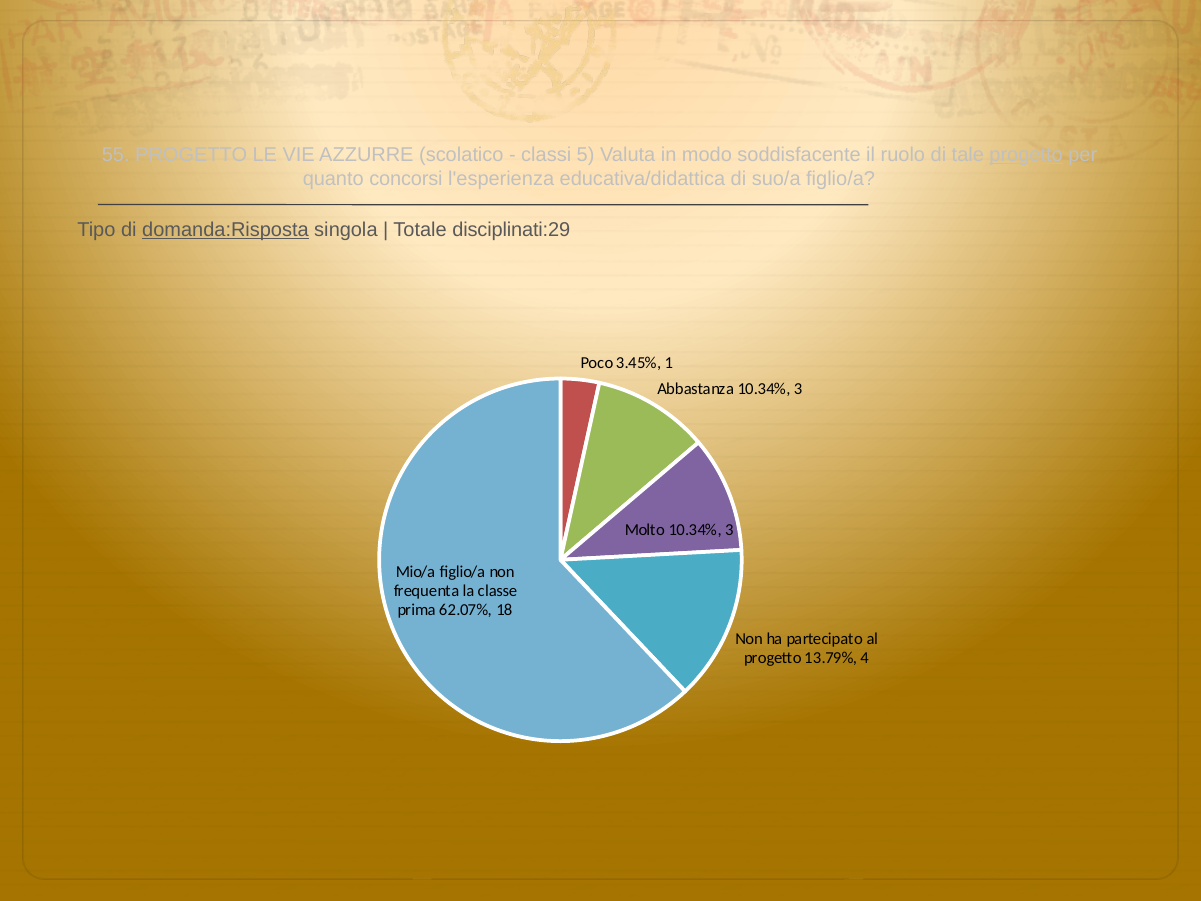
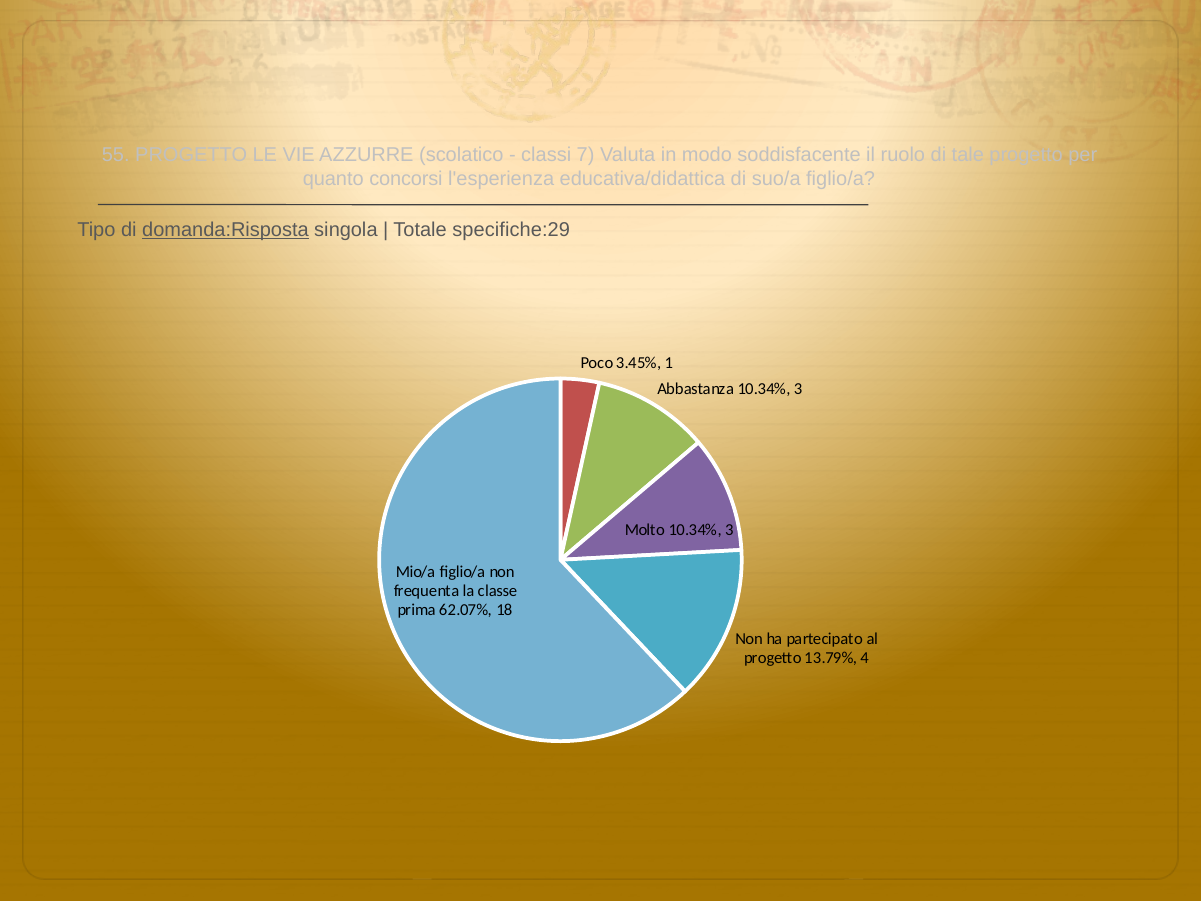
5: 5 -> 7
progetto at (1026, 154) underline: present -> none
disciplinati:29: disciplinati:29 -> specifiche:29
